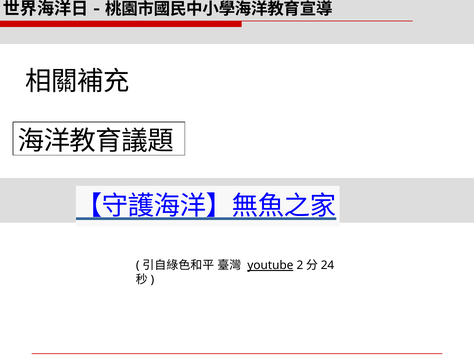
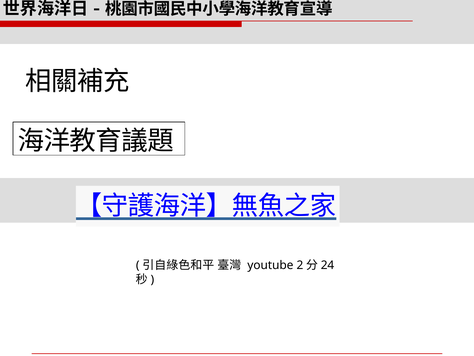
youtube underline: present -> none
